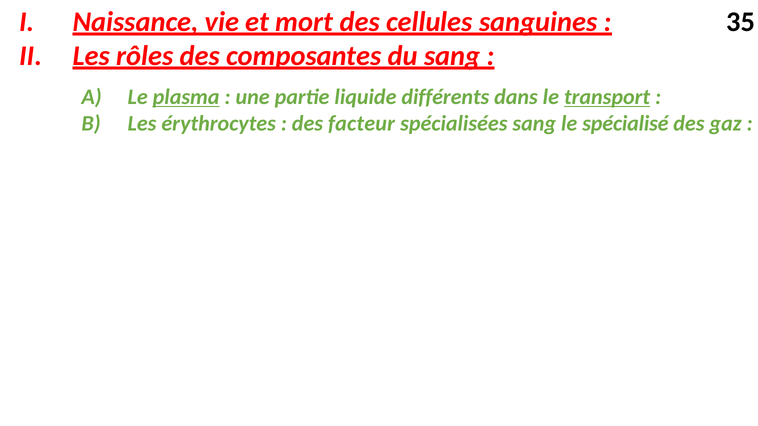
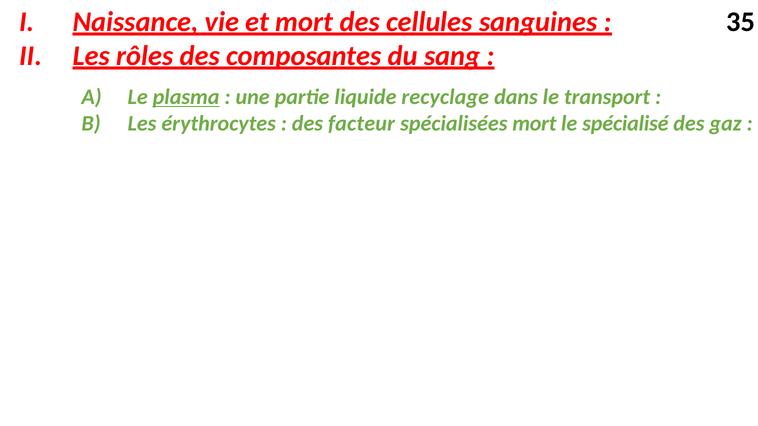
différents: différents -> recyclage
transport underline: present -> none
spécialisées sang: sang -> mort
